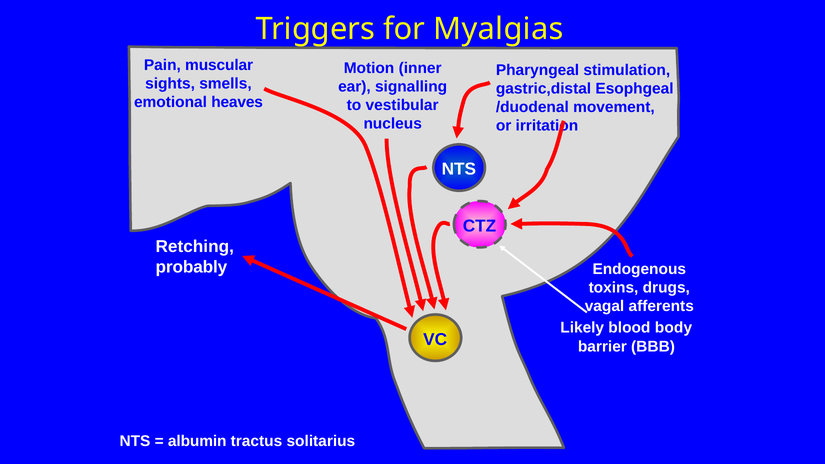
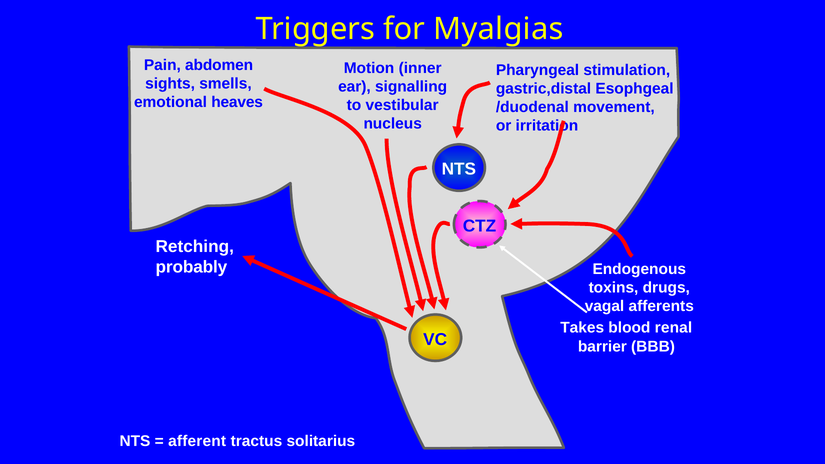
muscular: muscular -> abdomen
Likely: Likely -> Takes
body: body -> renal
albumin: albumin -> afferent
